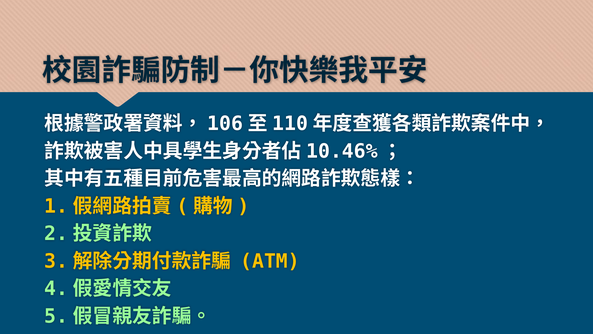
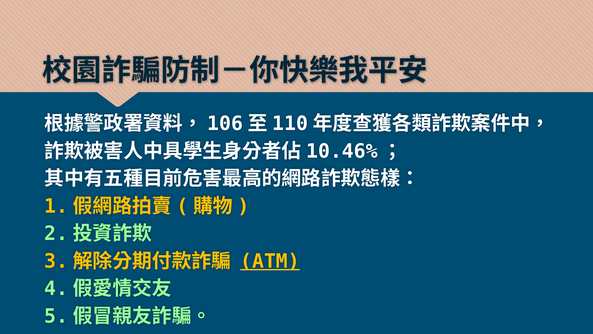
ATM underline: none -> present
